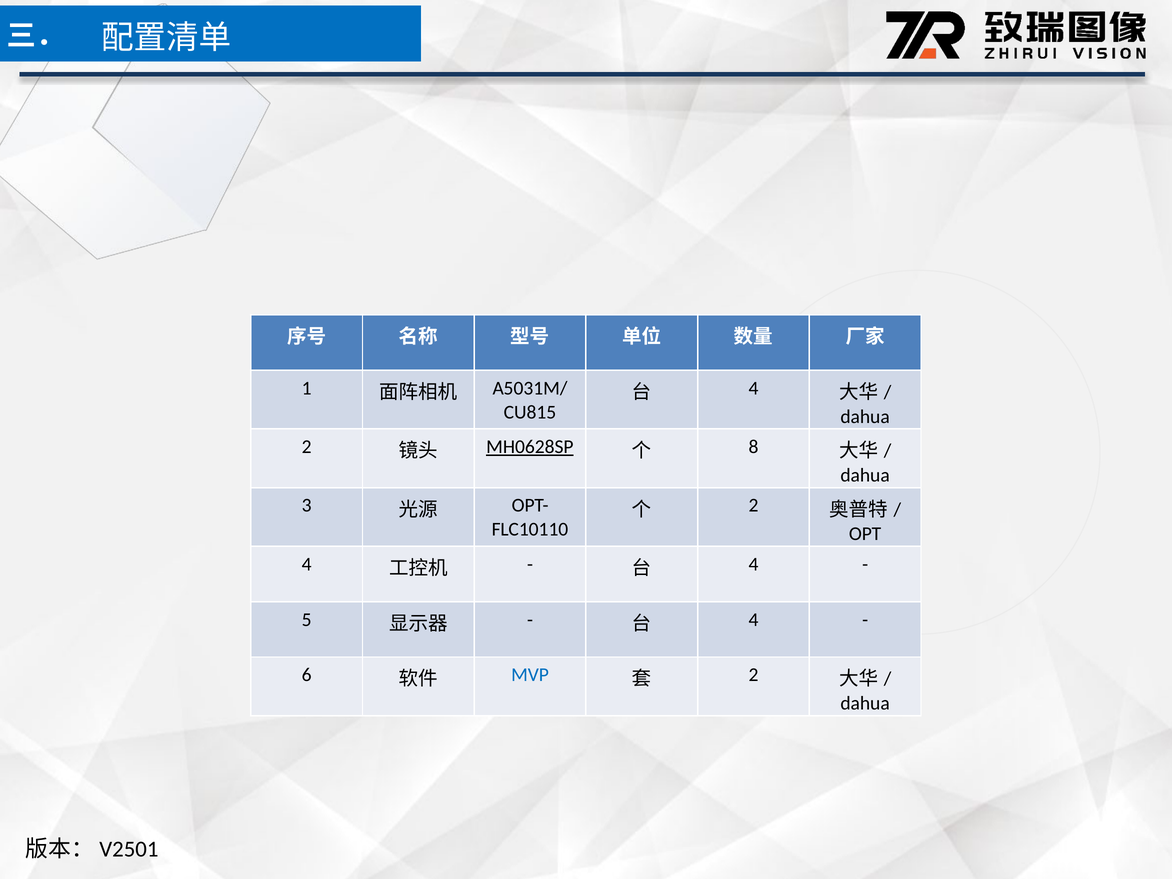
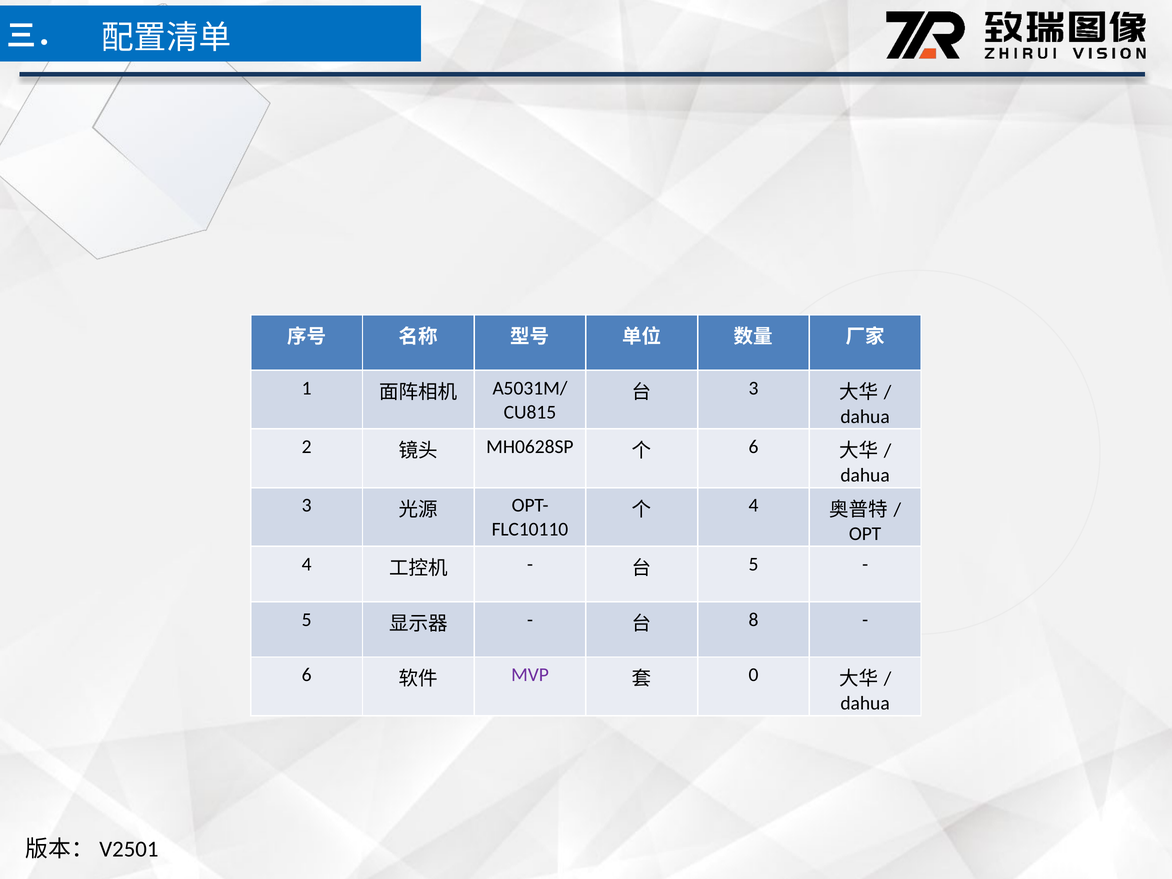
4 at (753, 388): 4 -> 3
MH0628SP underline: present -> none
8 at (753, 447): 8 -> 6
2 at (753, 506): 2 -> 4
4 at (753, 564): 4 -> 5
4 at (753, 620): 4 -> 8
MVP colour: blue -> purple
2 at (753, 675): 2 -> 0
